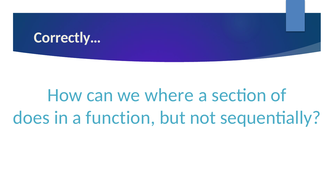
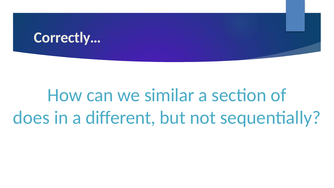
where: where -> similar
function: function -> different
